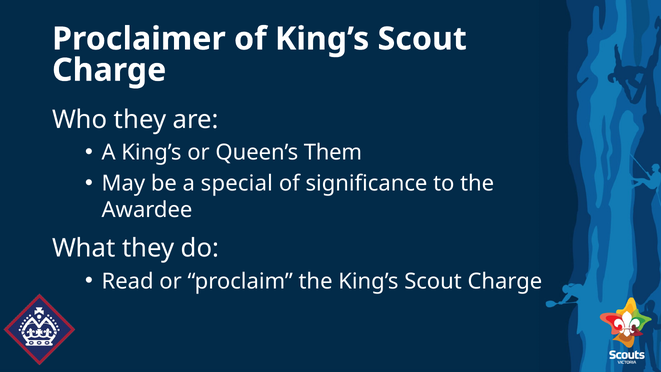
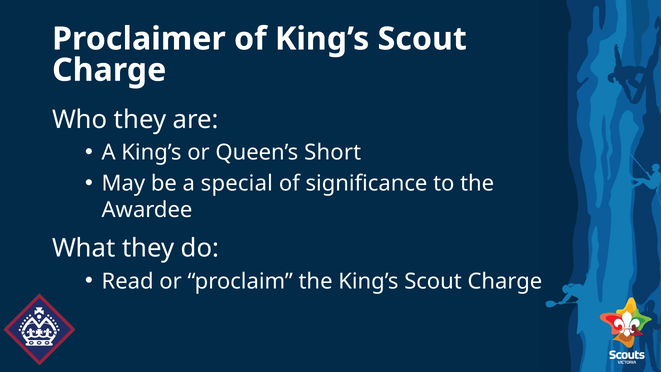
Them: Them -> Short
